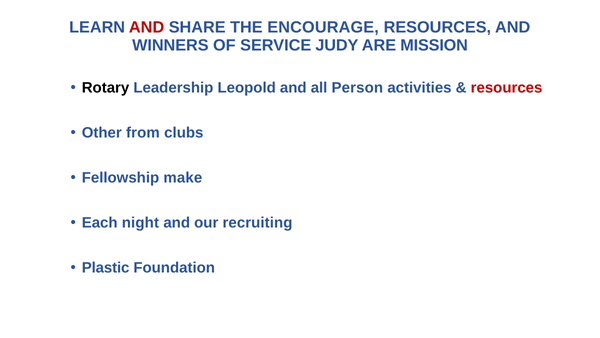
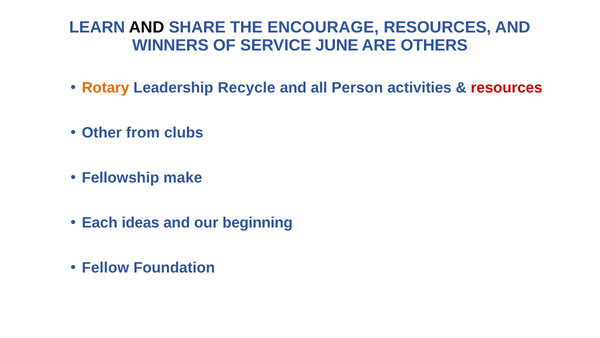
AND at (147, 28) colour: red -> black
JUDY: JUDY -> JUNE
MISSION: MISSION -> OTHERS
Rotary colour: black -> orange
Leopold: Leopold -> Recycle
night: night -> ideas
recruiting: recruiting -> beginning
Plastic: Plastic -> Fellow
